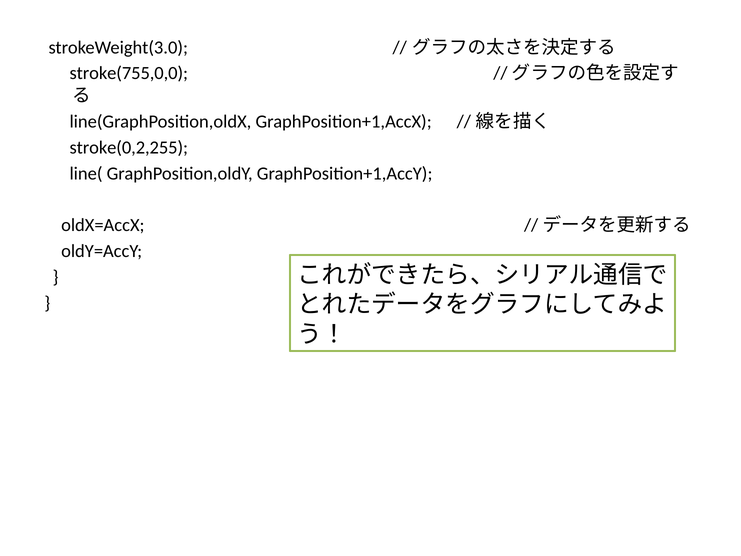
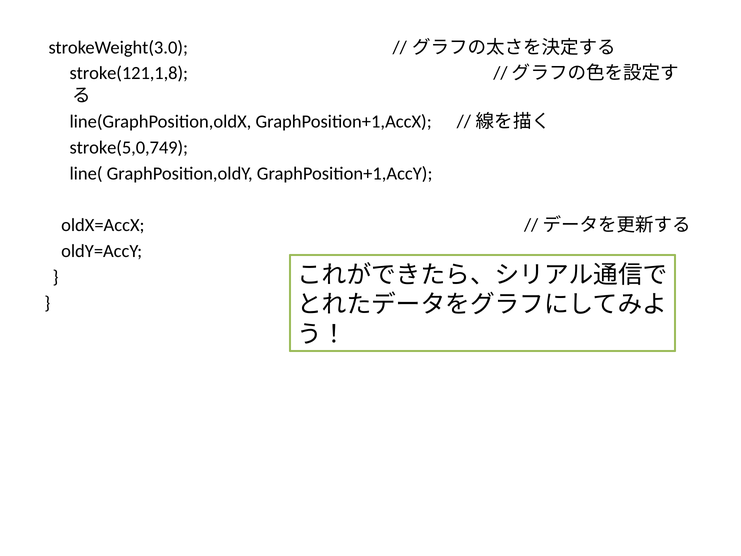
stroke(755,0,0: stroke(755,0,0 -> stroke(121,1,8
stroke(0,2,255: stroke(0,2,255 -> stroke(5,0,749
